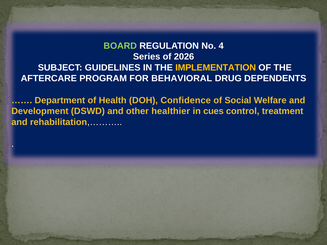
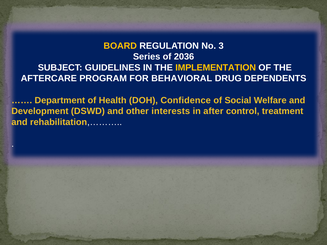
BOARD colour: light green -> yellow
4: 4 -> 3
2026: 2026 -> 2036
healthier: healthier -> interests
cues: cues -> after
